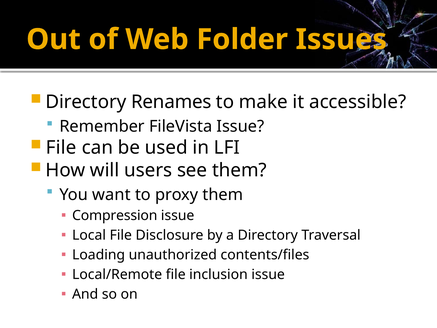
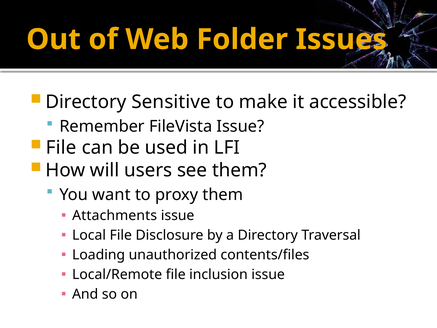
Renames: Renames -> Sensitive
Compression: Compression -> Attachments
